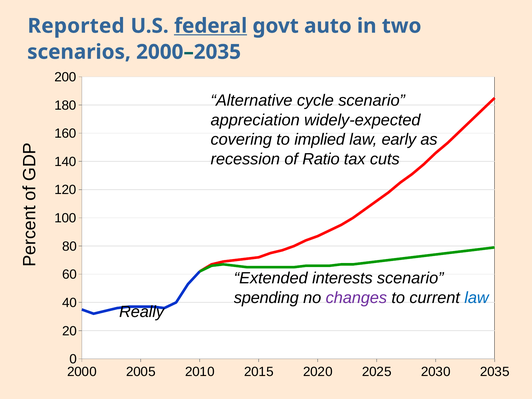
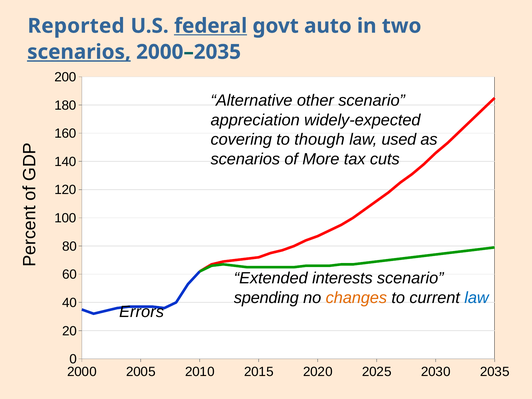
scenarios at (79, 52) underline: none -> present
cycle: cycle -> other
implied: implied -> though
early: early -> used
recession at (245, 159): recession -> scenarios
Ratio: Ratio -> More
changes colour: purple -> orange
Really: Really -> Errors
